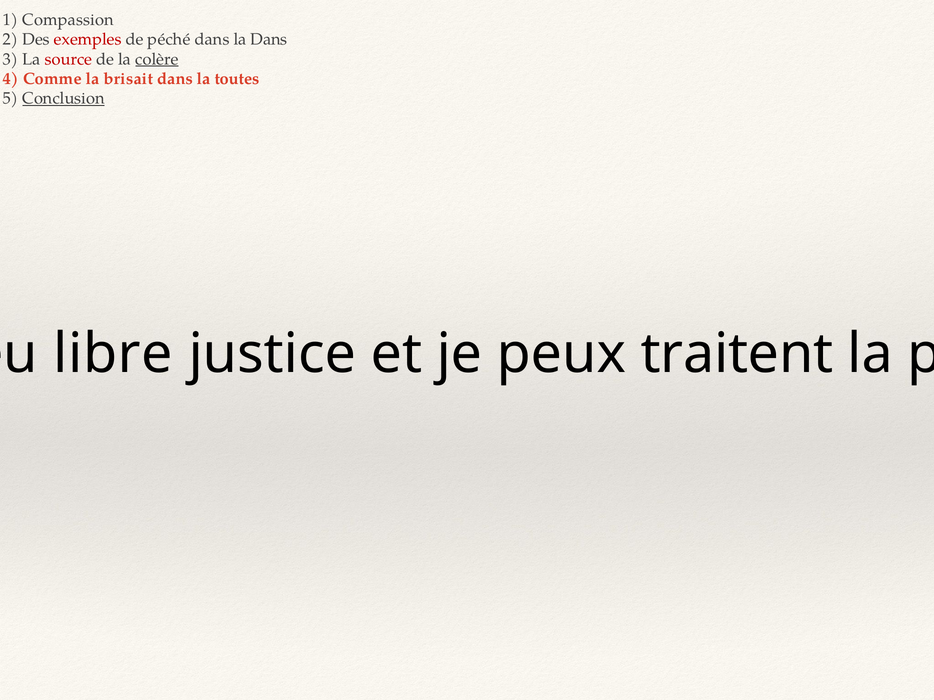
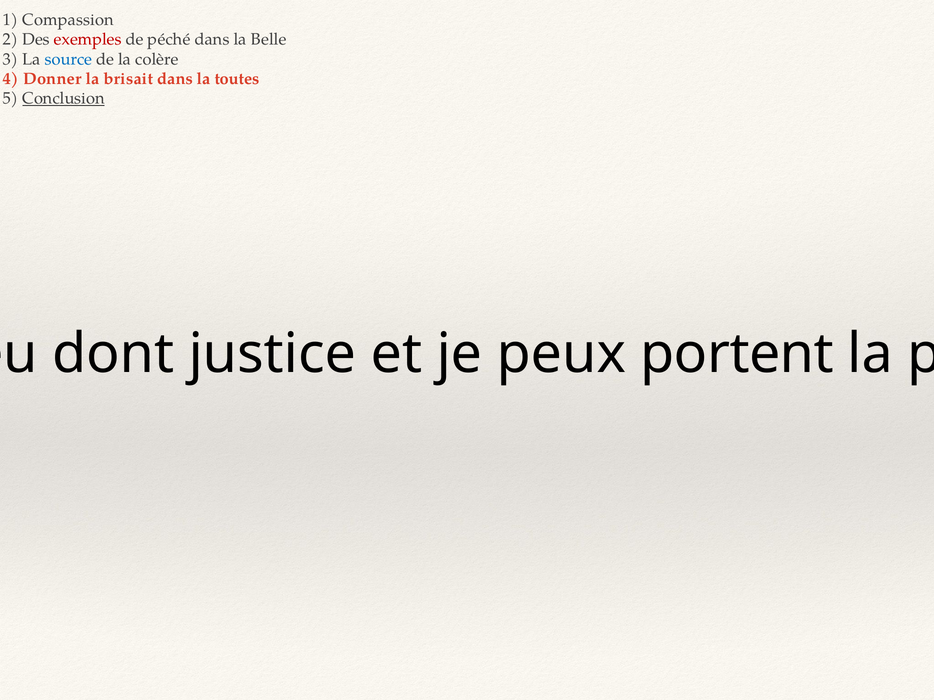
la Dans: Dans -> Belle
source colour: red -> blue
colère underline: present -> none
Comme: Comme -> Donner
libre: libre -> dont
traitent: traitent -> portent
